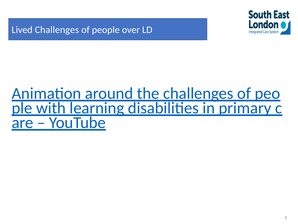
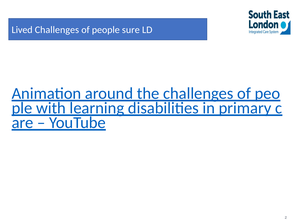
over: over -> sure
